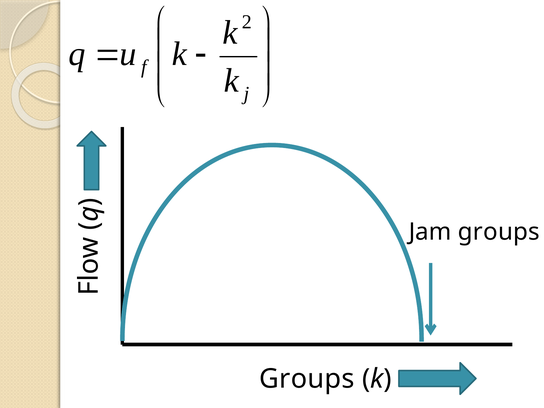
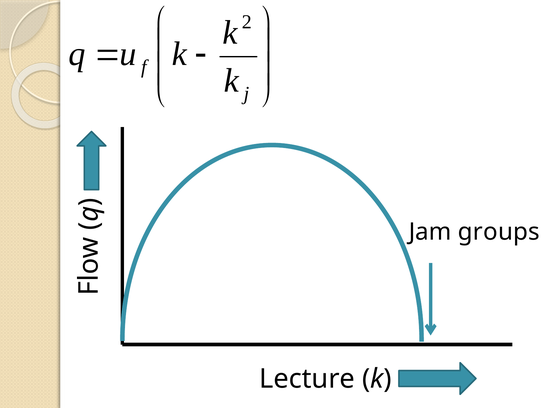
Groups at (307, 379): Groups -> Lecture
